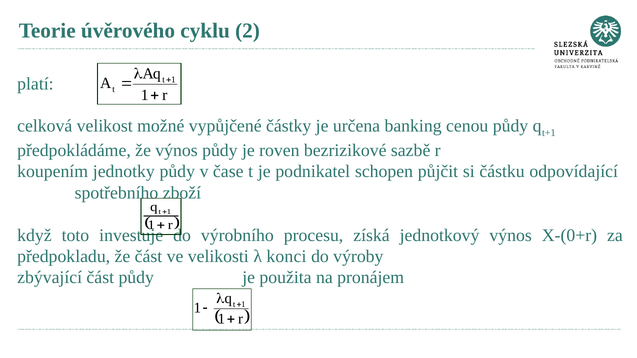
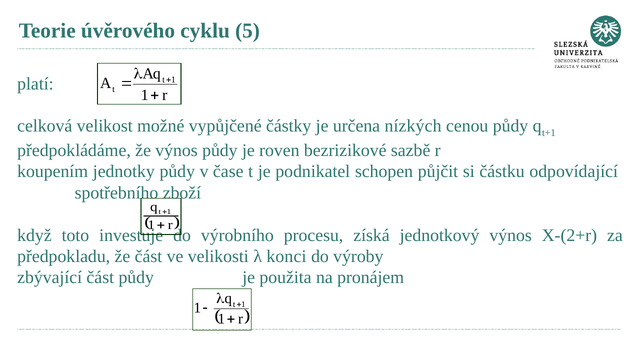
2: 2 -> 5
banking: banking -> nízkých
X-(0+r: X-(0+r -> X-(2+r
